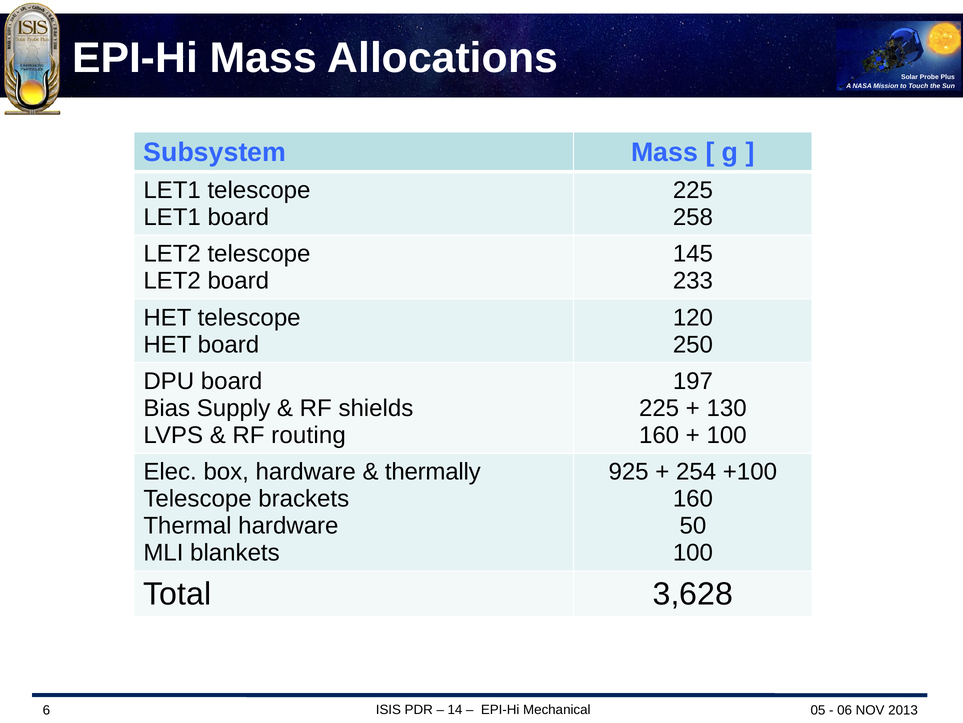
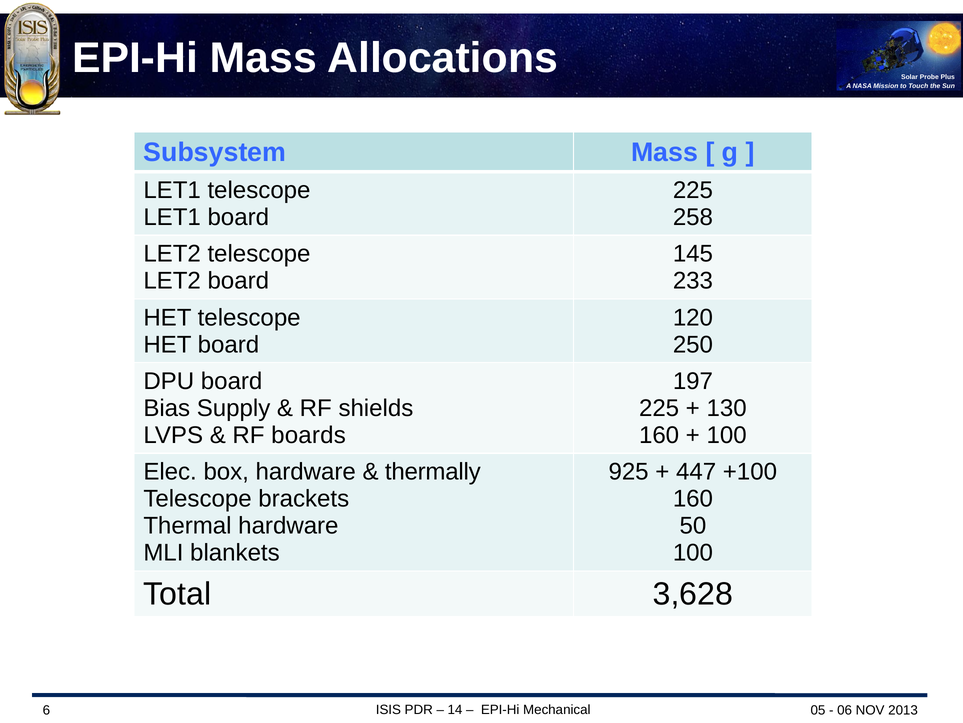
routing: routing -> boards
254: 254 -> 447
